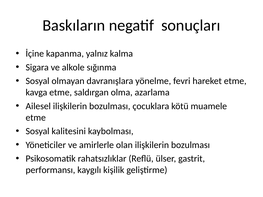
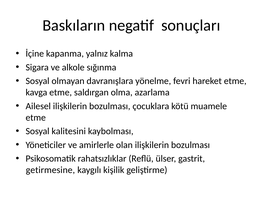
performansı: performansı -> getirmesine
